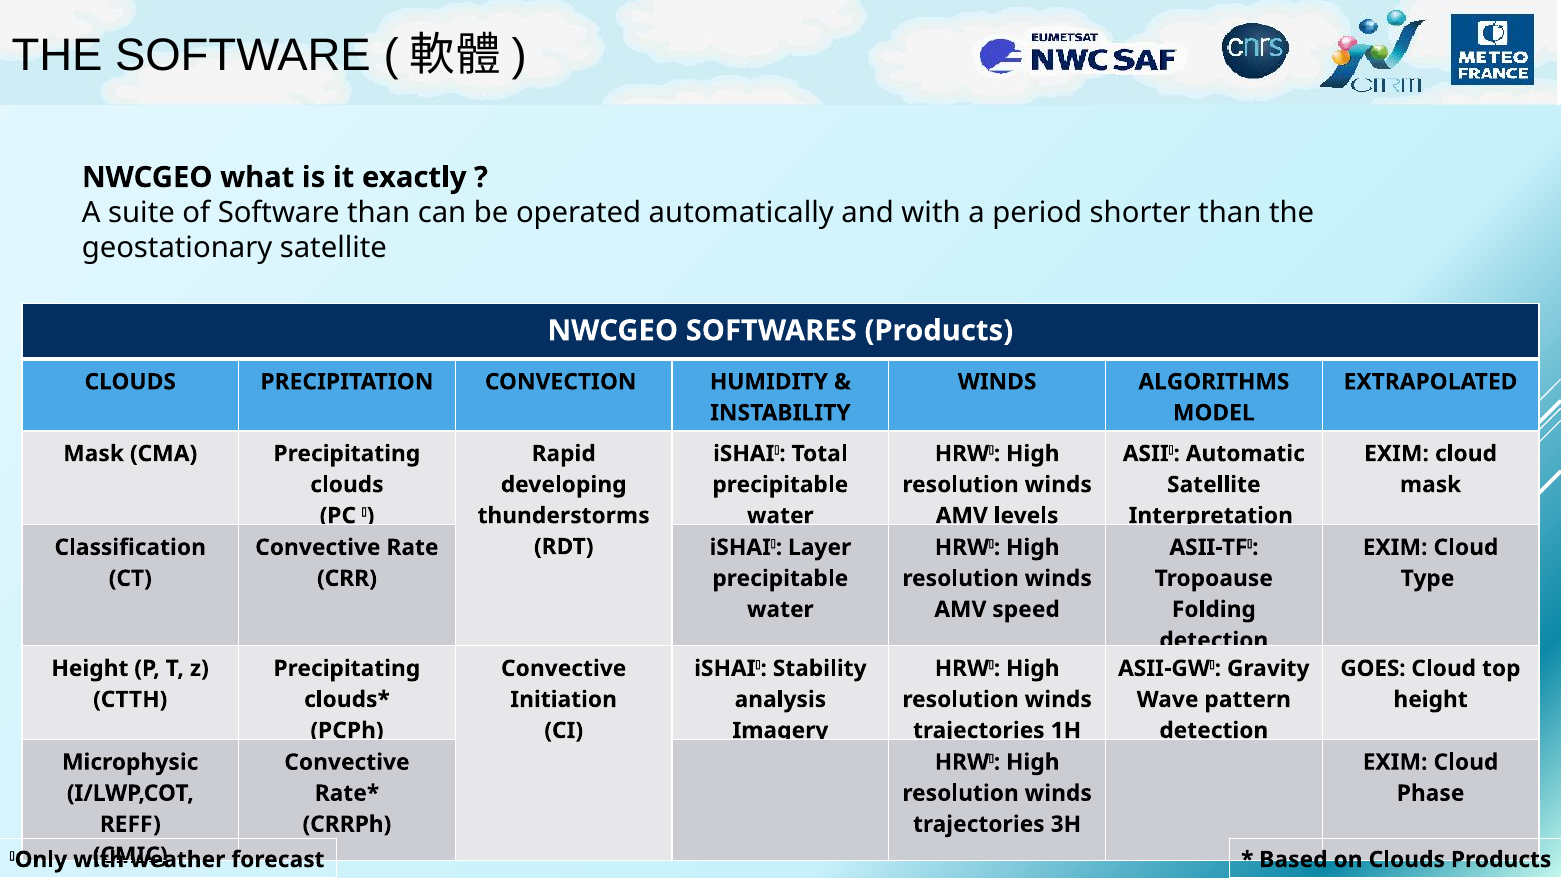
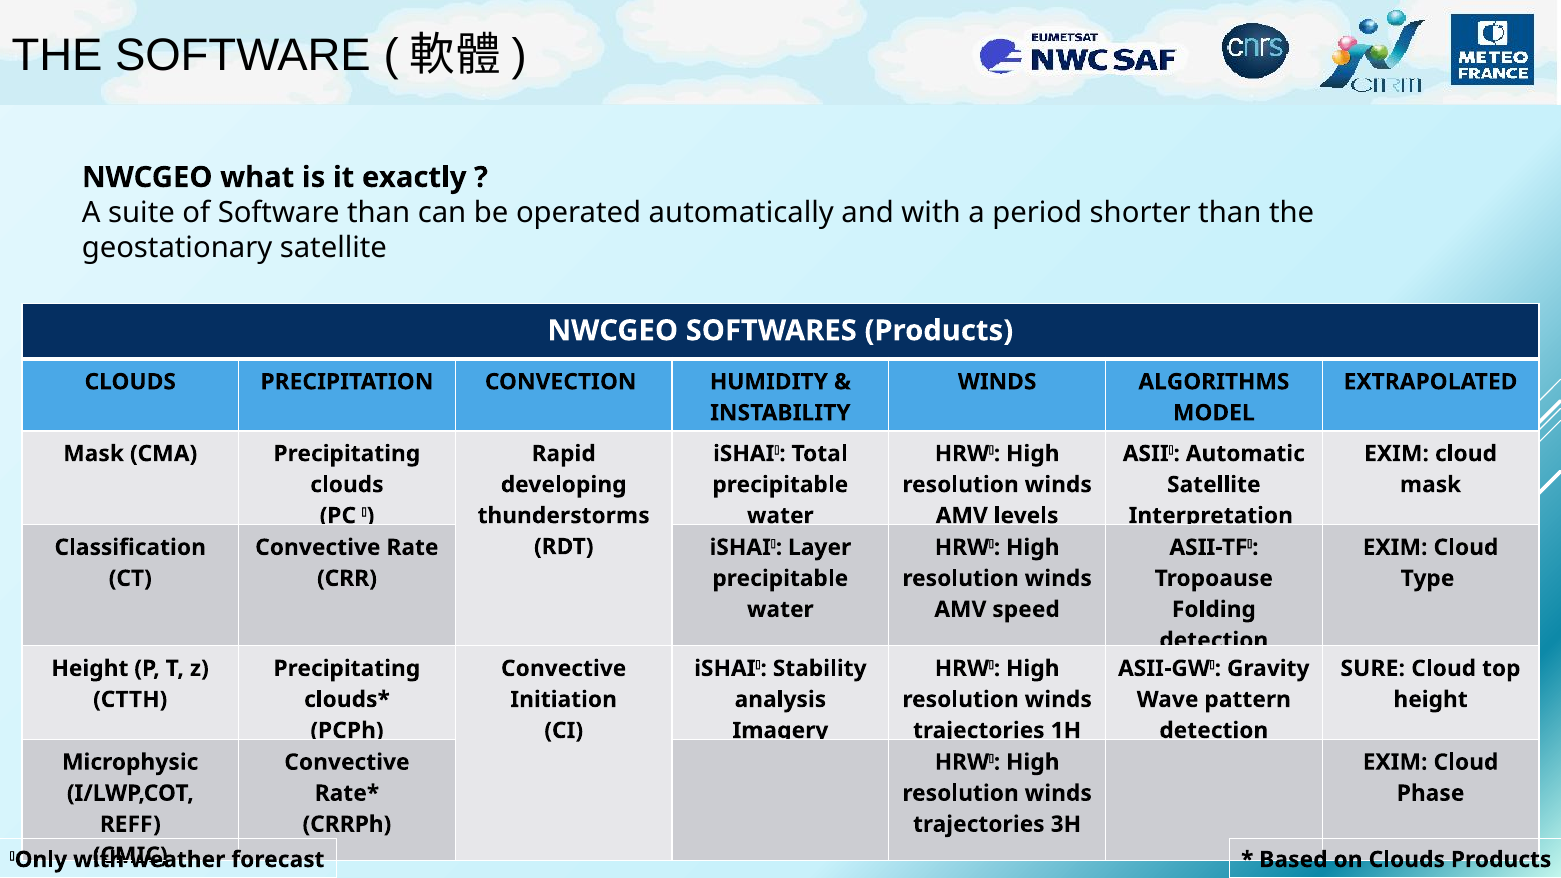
GOES: GOES -> SURE
